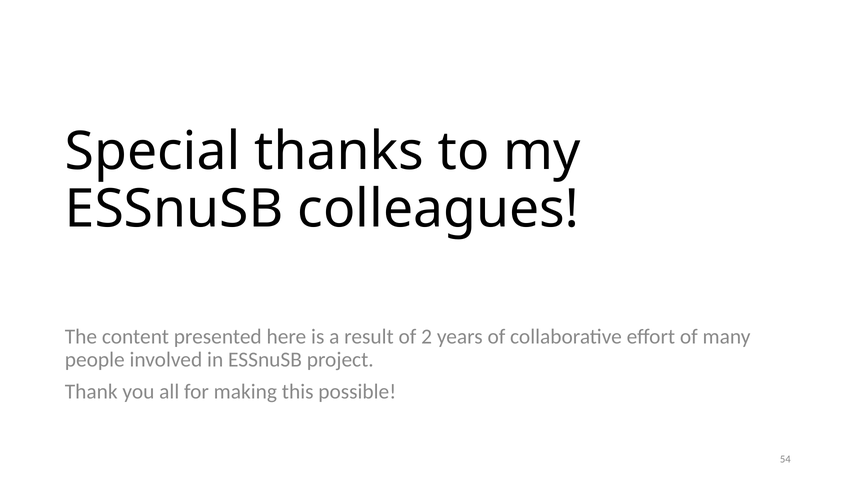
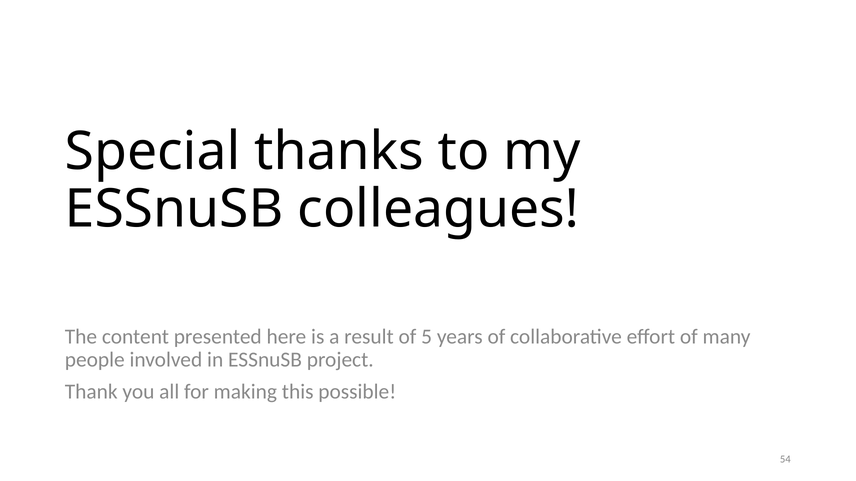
2: 2 -> 5
